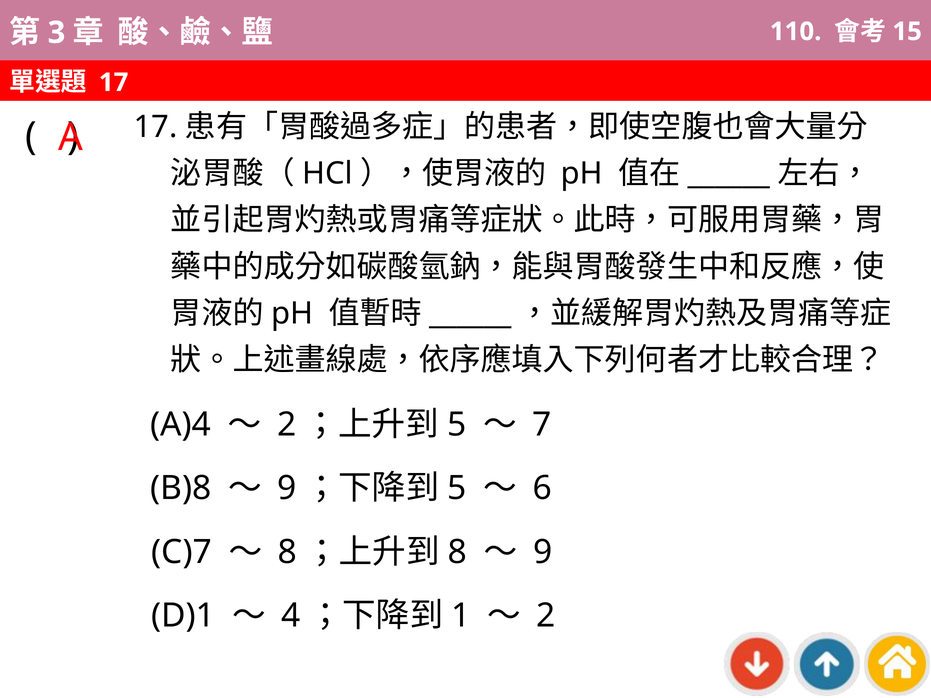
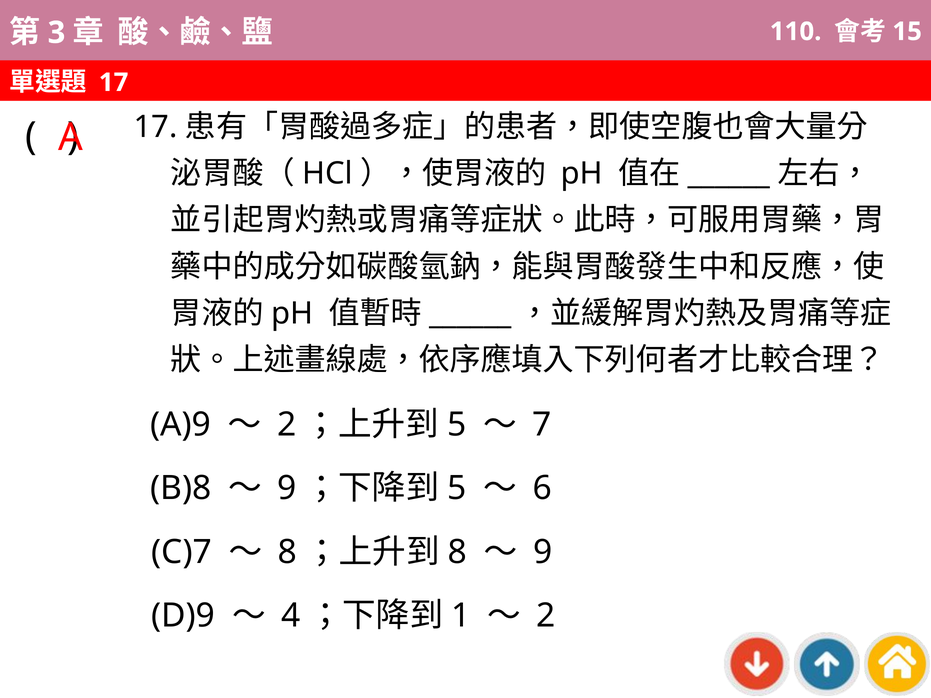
A)4: A)4 -> A)9
D)1: D)1 -> D)9
